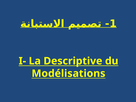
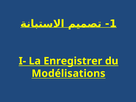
Descriptive: Descriptive -> Enregistrer
